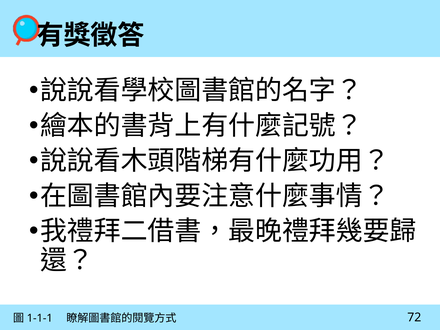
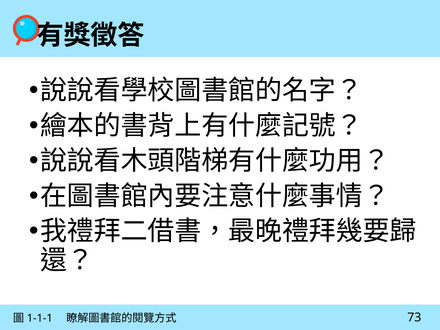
72: 72 -> 73
